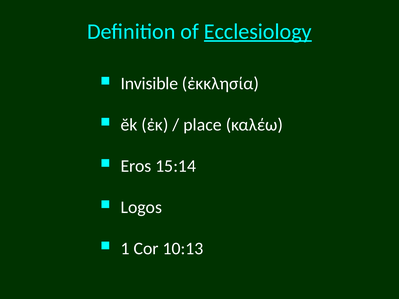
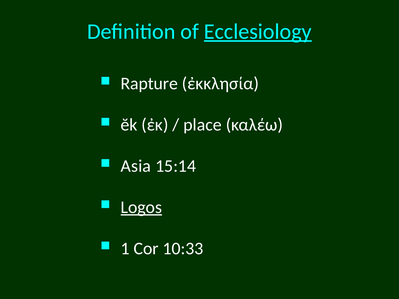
Invisible: Invisible -> Rapture
Eros: Eros -> Asia
Logos underline: none -> present
10:13: 10:13 -> 10:33
